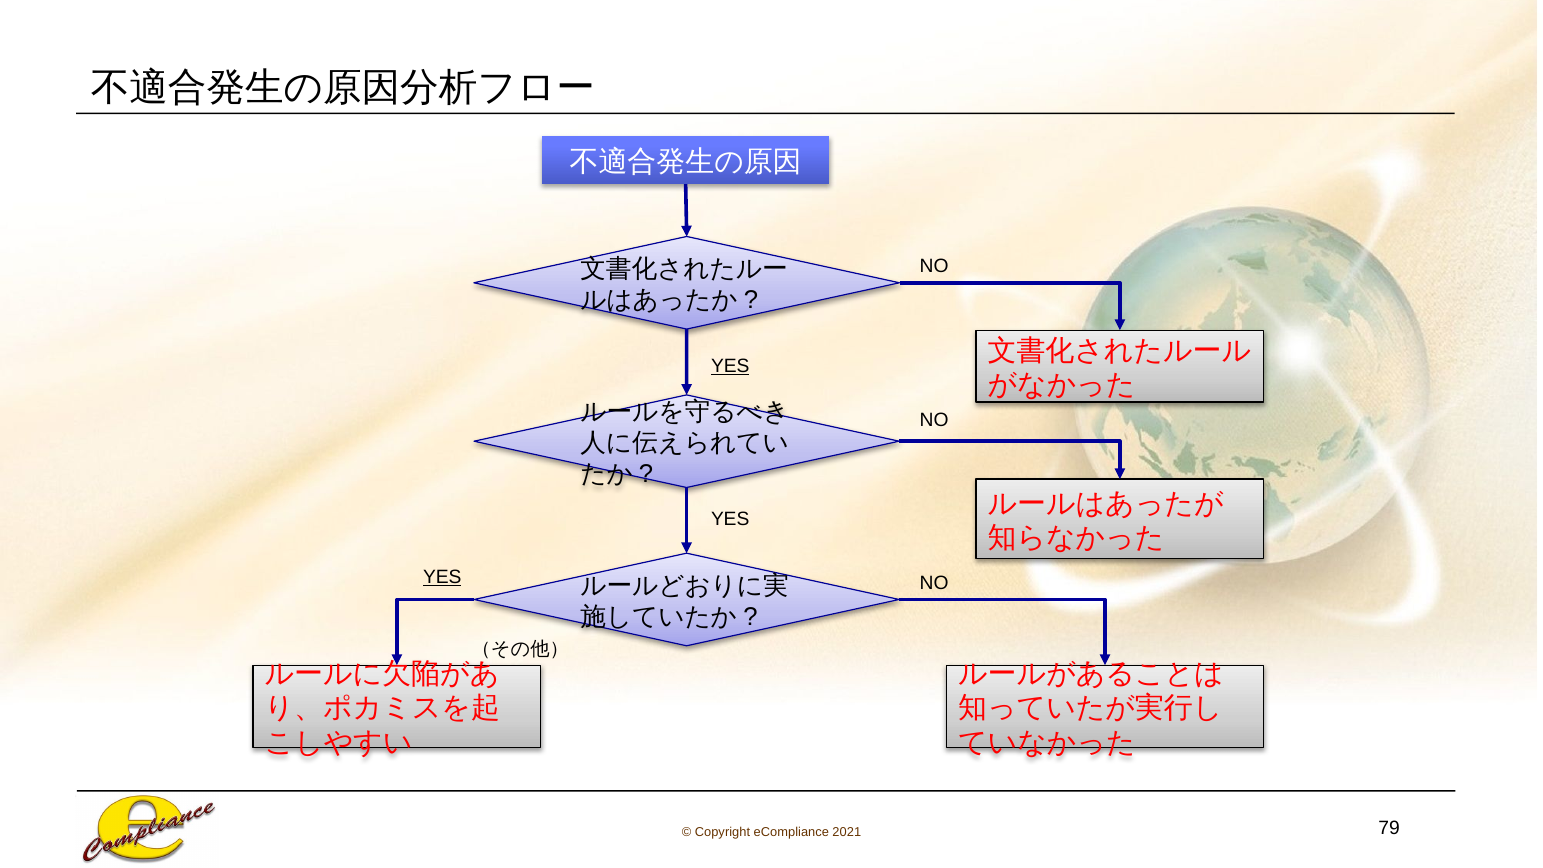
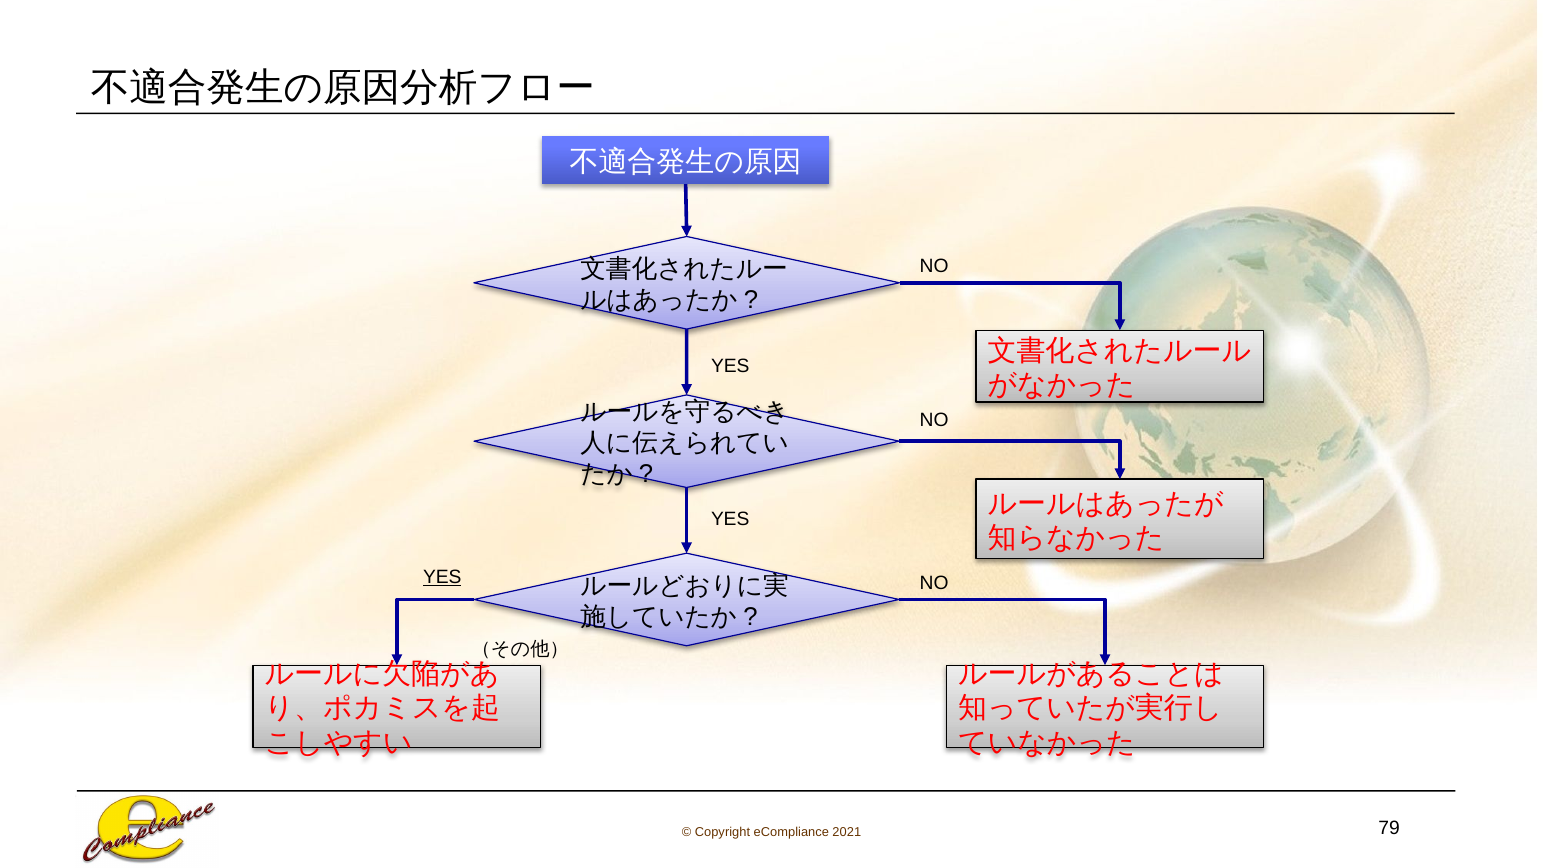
YES at (730, 366) underline: present -> none
